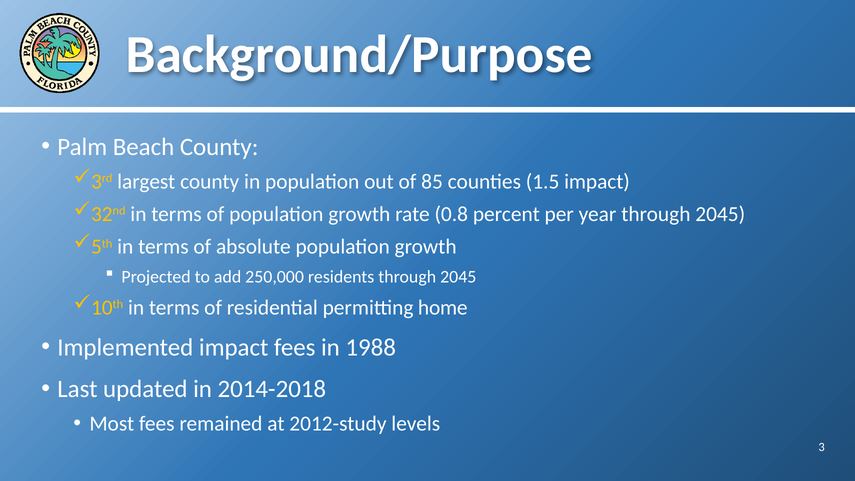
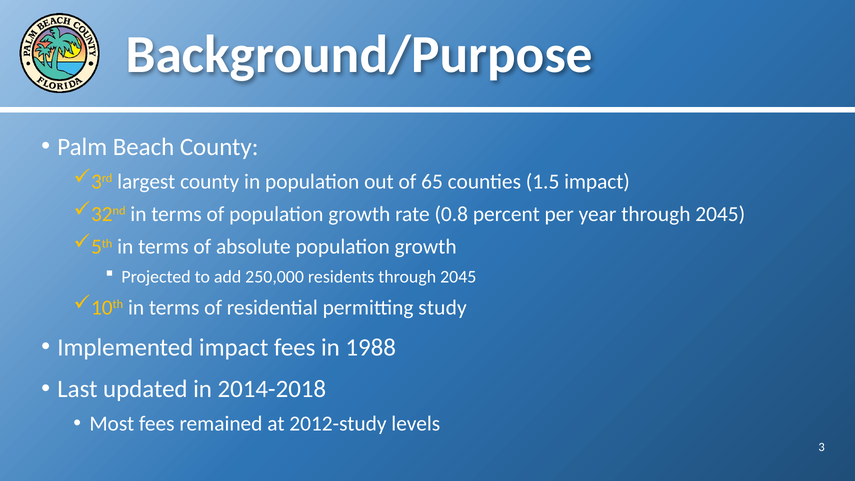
85: 85 -> 65
home: home -> study
